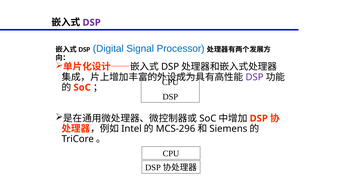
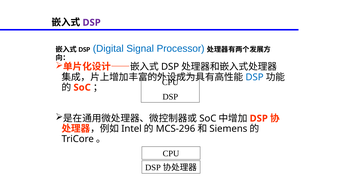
DSP at (255, 77) colour: purple -> blue
